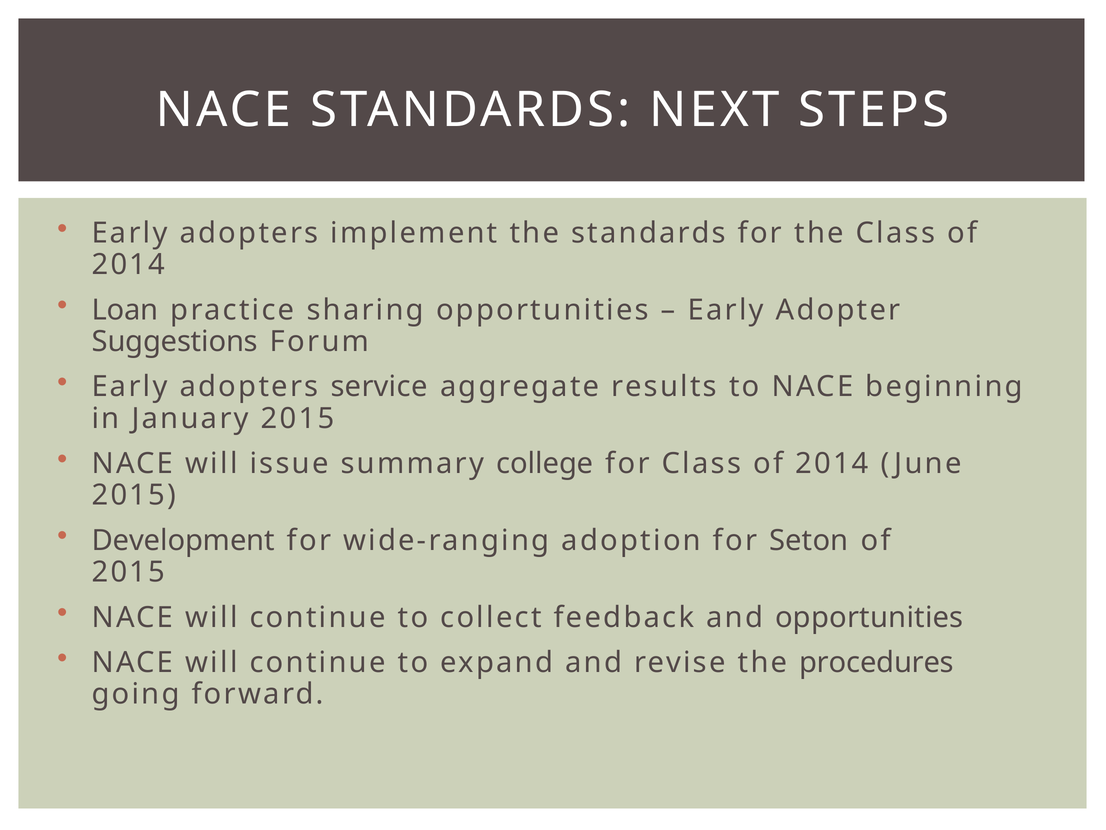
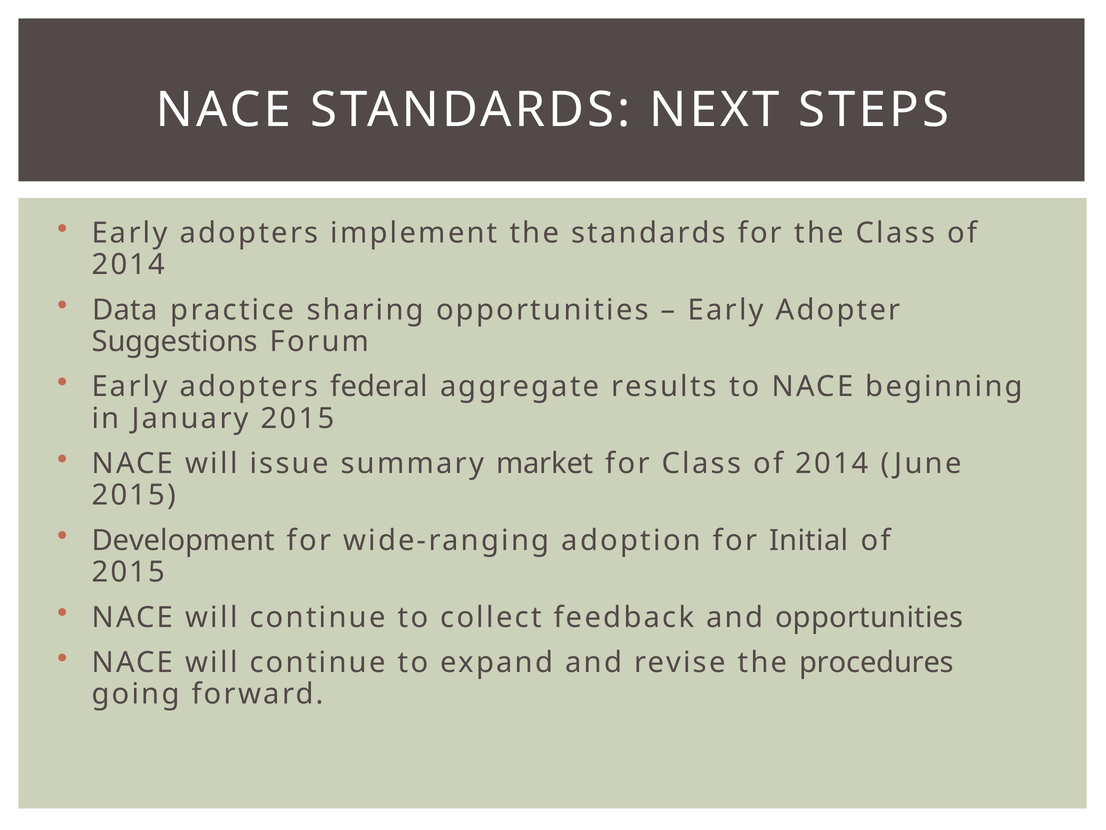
Loan: Loan -> Data
service: service -> federal
college: college -> market
Seton: Seton -> Initial
